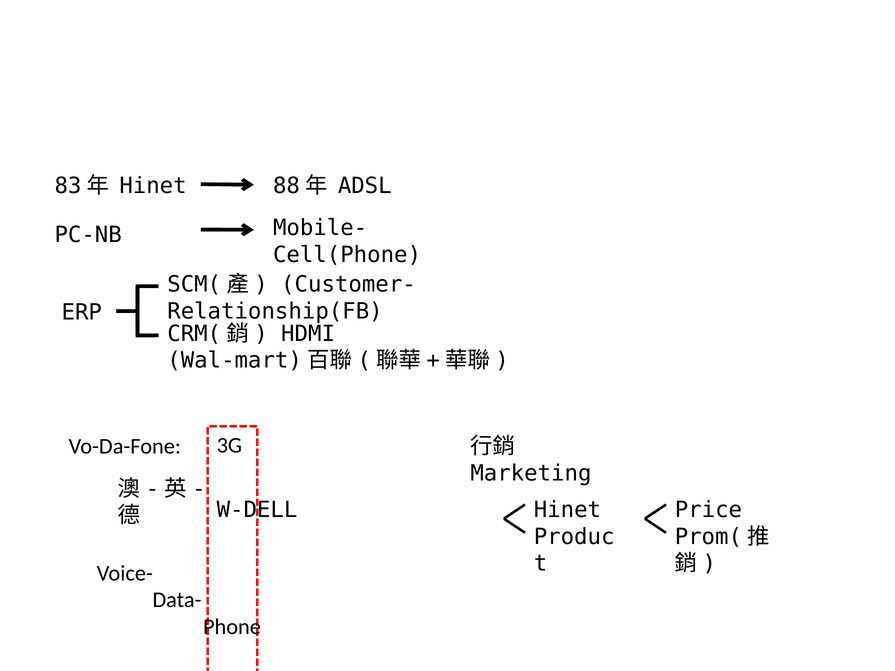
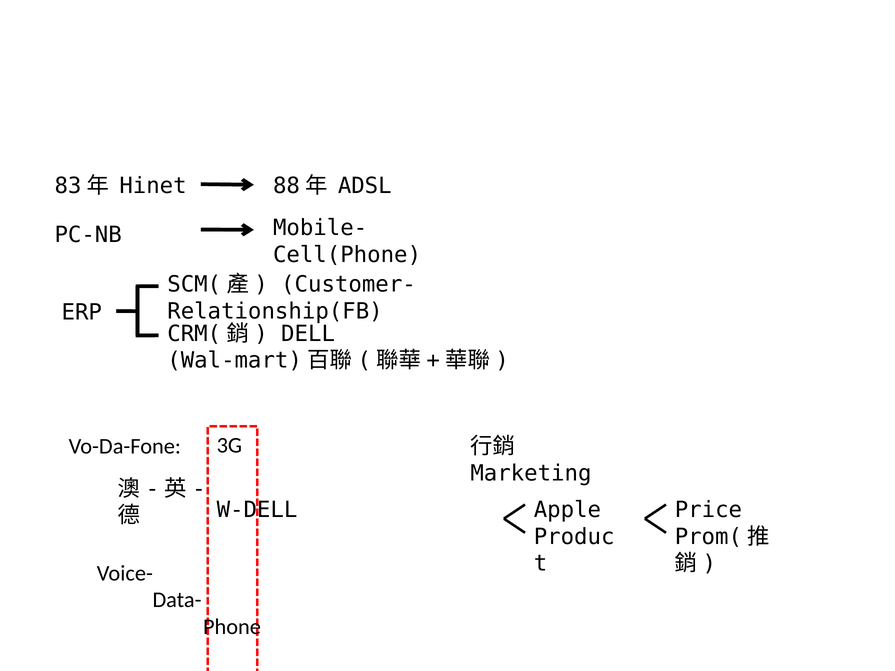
HDMI: HDMI -> DELL
Hinet at (567, 510): Hinet -> Apple
